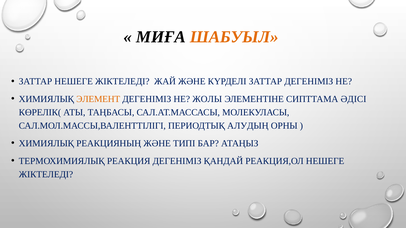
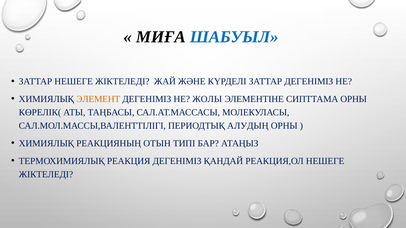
ШАБУЫЛ colour: orange -> blue
СИПТТАМА ӘДІСІ: ӘДІСІ -> ОРНЫ
РЕАКЦИЯНЫҢ ЖӘНЕ: ЖӘНЕ -> ОТЫН
